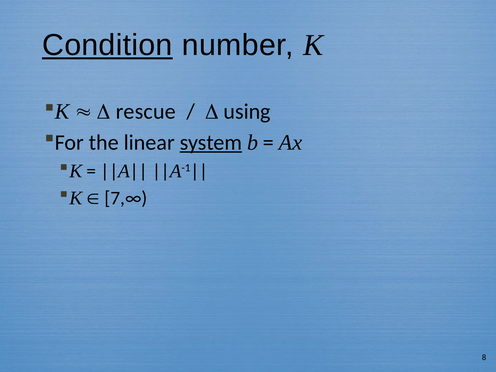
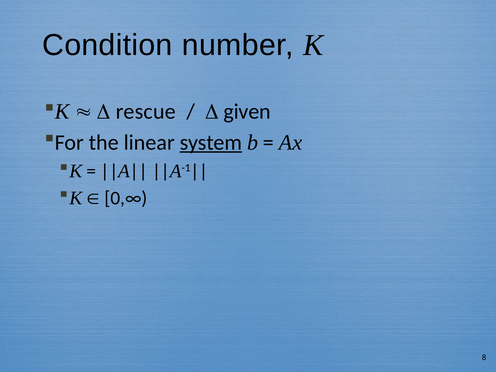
Condition underline: present -> none
using: using -> given
7,∞: 7,∞ -> 0,∞
